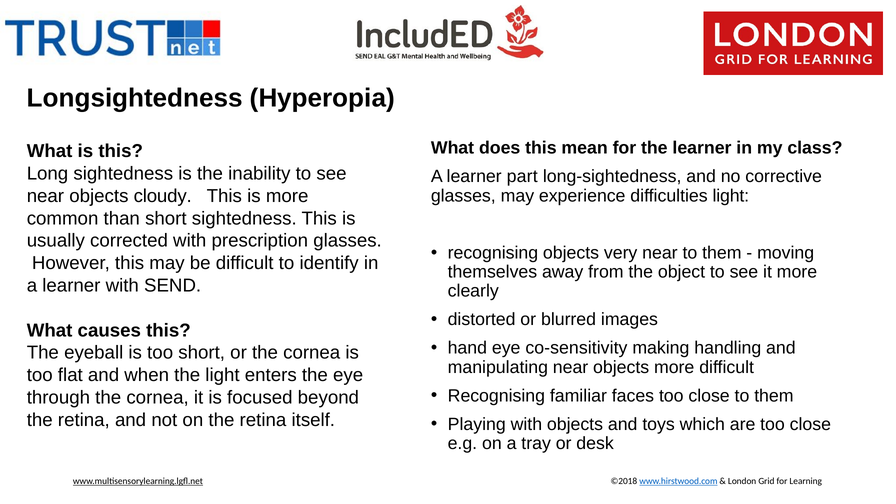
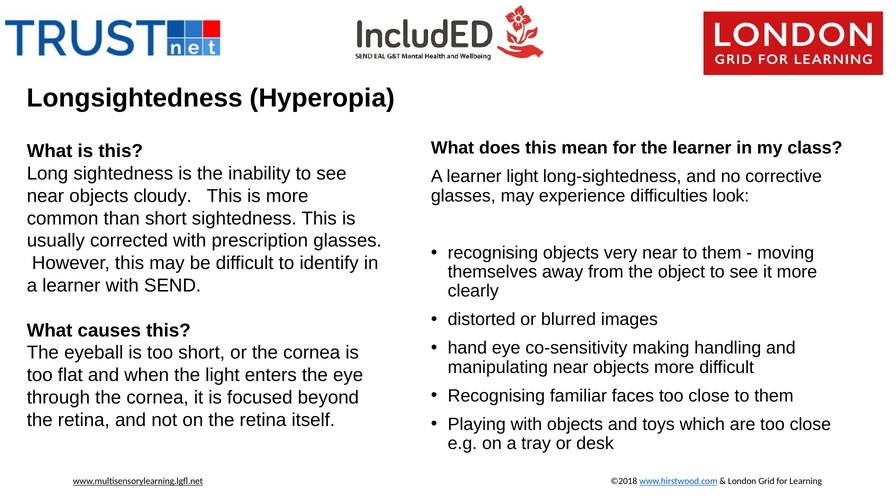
learner part: part -> light
difficulties light: light -> look
